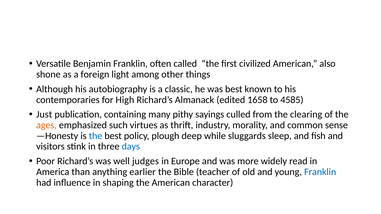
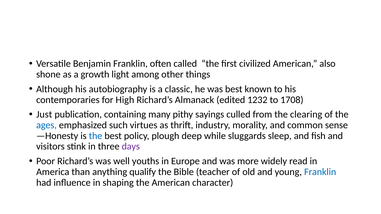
foreign: foreign -> growth
1658: 1658 -> 1232
4585: 4585 -> 1708
ages colour: orange -> blue
days colour: blue -> purple
judges: judges -> youths
earlier: earlier -> qualify
